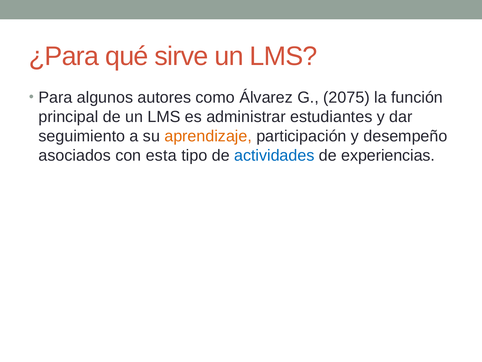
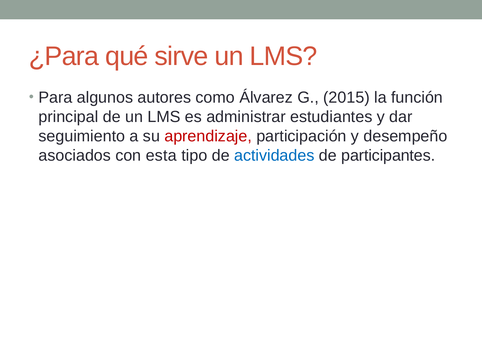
2075: 2075 -> 2015
aprendizaje colour: orange -> red
experiencias: experiencias -> participantes
